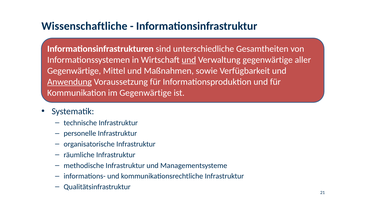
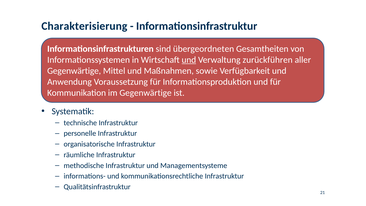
Wissenschaftliche: Wissenschaftliche -> Charakterisierung
unterschiedliche: unterschiedliche -> übergeordneten
Verwaltung gegenwärtige: gegenwärtige -> zurückführen
Anwendung underline: present -> none
